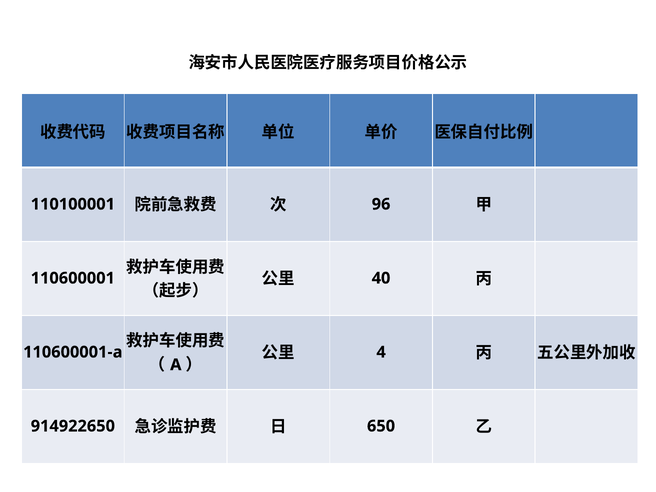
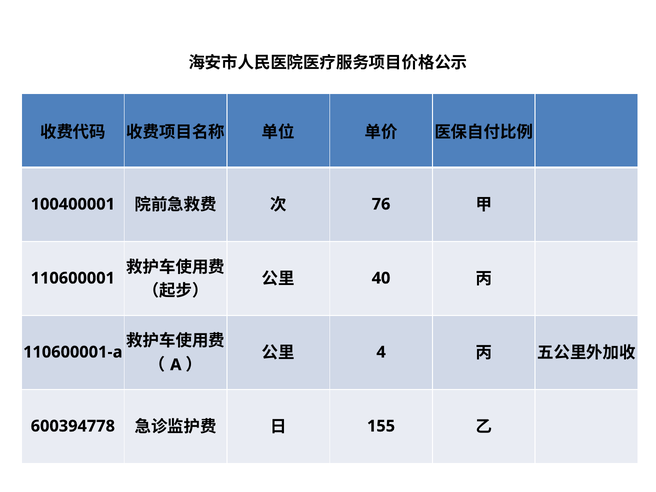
110100001: 110100001 -> 100400001
96: 96 -> 76
914922650: 914922650 -> 600394778
650: 650 -> 155
